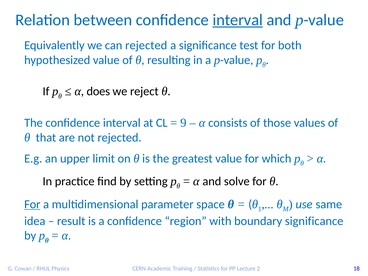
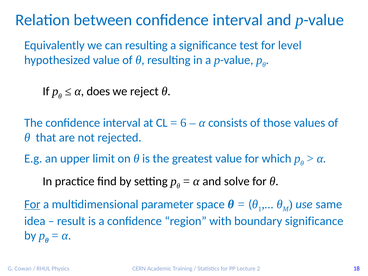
interval at (238, 20) underline: present -> none
can rejected: rejected -> resulting
both: both -> level
9: 9 -> 6
